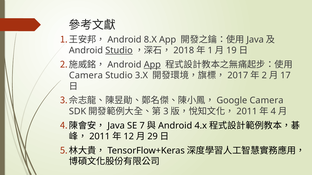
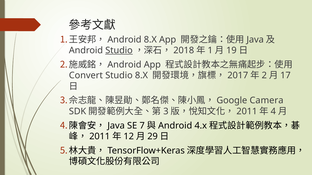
App at (152, 65) underline: present -> none
Camera at (86, 76): Camera -> Convert
Studio 3.X: 3.X -> 8.X
